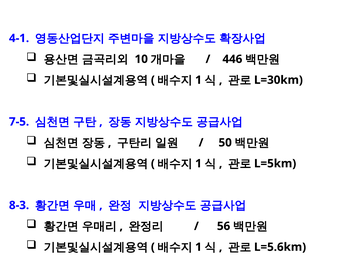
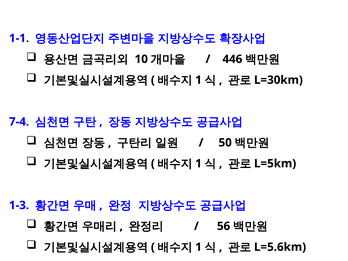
4-1: 4-1 -> 1-1
7-5: 7-5 -> 7-4
8-3: 8-3 -> 1-3
